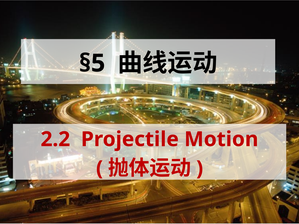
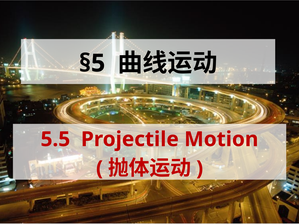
2.2: 2.2 -> 5.5
